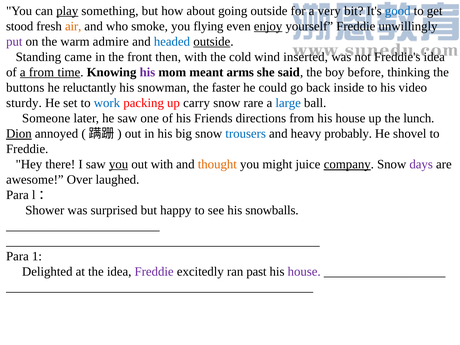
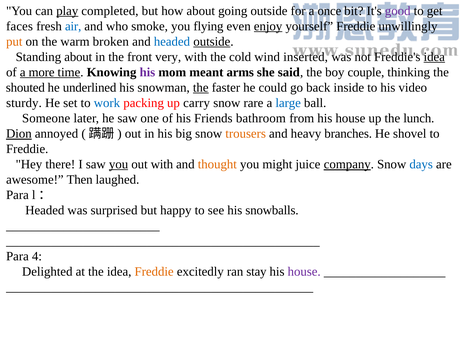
something: something -> completed
very: very -> once
good colour: blue -> purple
stood: stood -> faces
air colour: orange -> blue
put colour: purple -> orange
admire: admire -> broken
Standing came: came -> about
then: then -> very
idea at (434, 57) underline: none -> present
a from: from -> more
before: before -> couple
buttons: buttons -> shouted
reluctantly: reluctantly -> underlined
the at (201, 88) underline: none -> present
directions: directions -> bathroom
trousers colour: blue -> orange
probably: probably -> branches
days colour: purple -> blue
Over: Over -> Then
Shower at (45, 210): Shower -> Headed
1: 1 -> 4
Freddie at (154, 272) colour: purple -> orange
past: past -> stay
